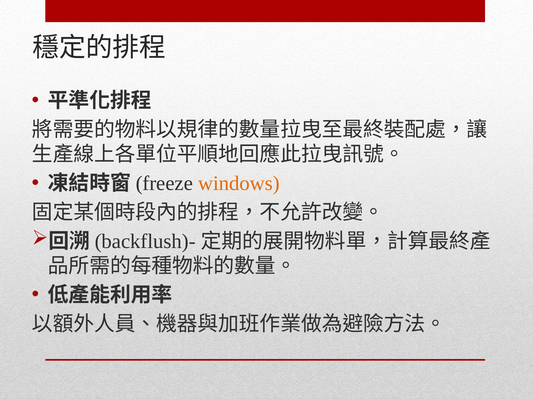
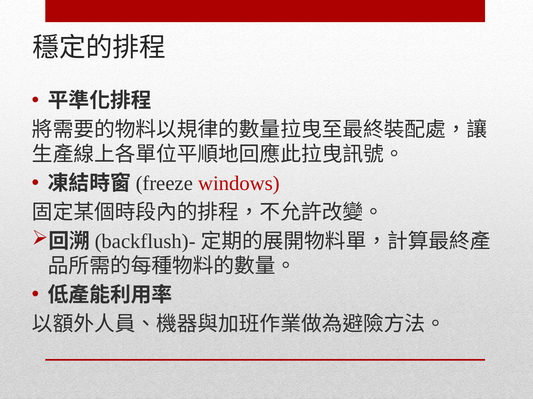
windows colour: orange -> red
